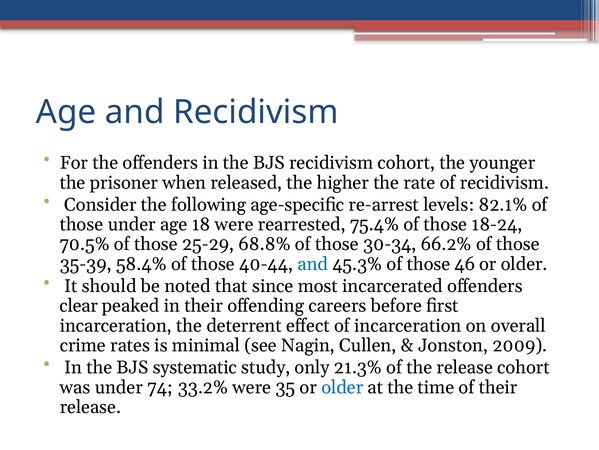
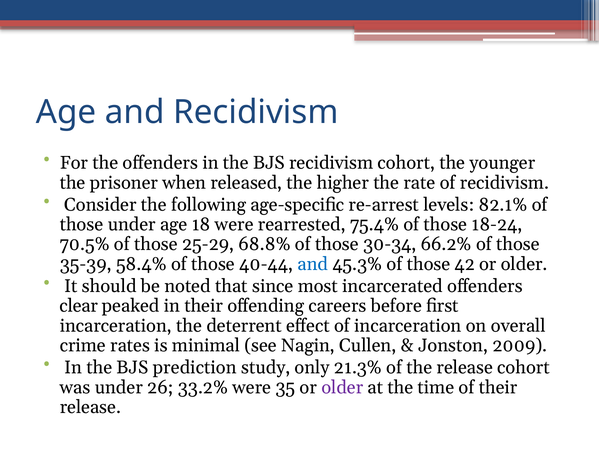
46: 46 -> 42
systematic: systematic -> prediction
74: 74 -> 26
older at (342, 387) colour: blue -> purple
